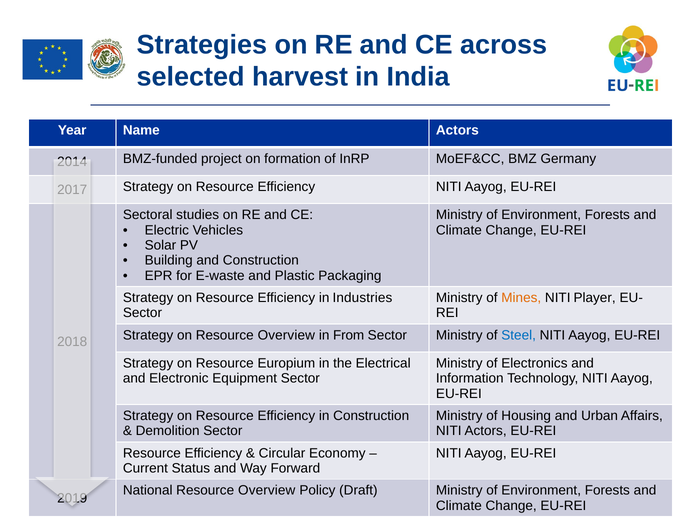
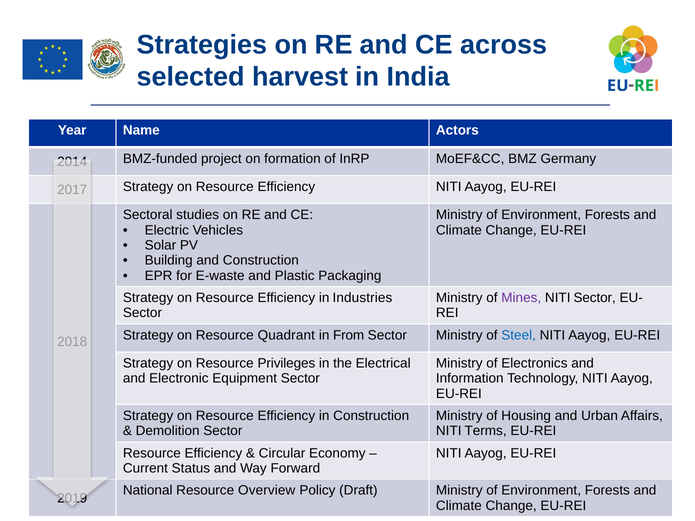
Mines colour: orange -> purple
NITI Player: Player -> Sector
on Resource Overview: Overview -> Quadrant
Europium: Europium -> Privileges
NITI Actors: Actors -> Terms
